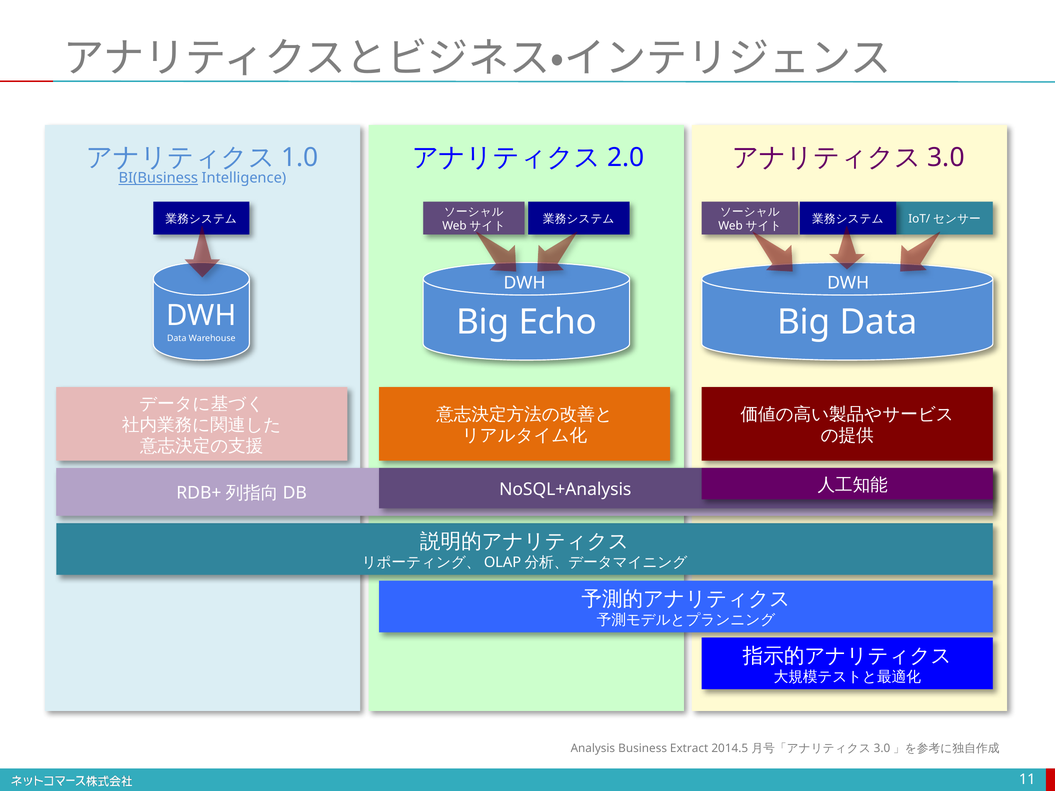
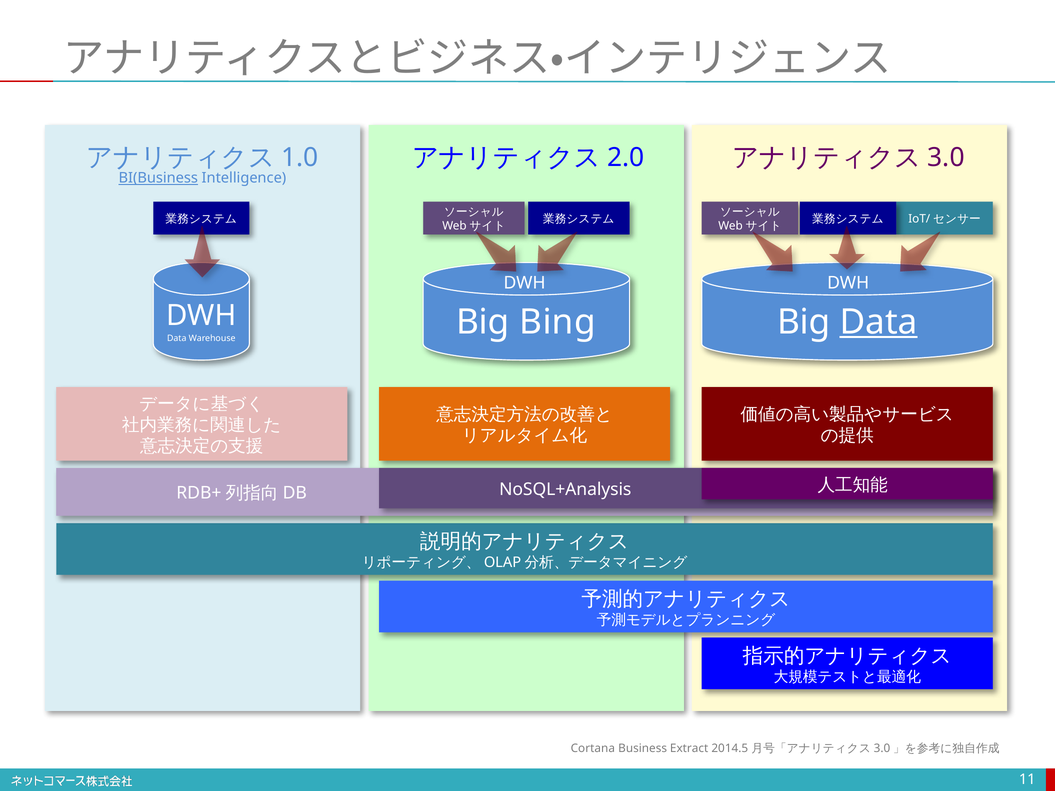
Echo: Echo -> Bing
Data at (879, 322) underline: none -> present
Analysis: Analysis -> Cortana
